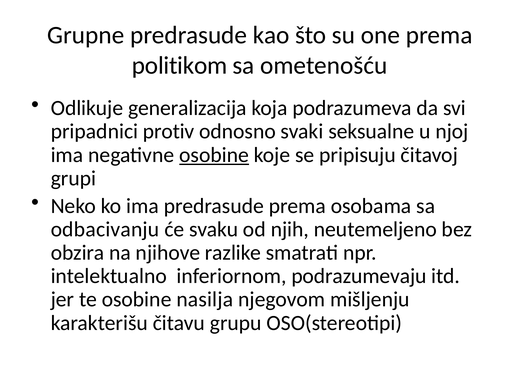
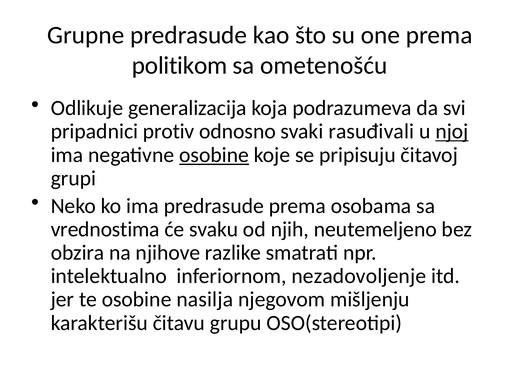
seksualne: seksualne -> rasuđivali
njoj underline: none -> present
odbacivanju: odbacivanju -> vrednostima
podrazumevaju: podrazumevaju -> nezadovoljenje
